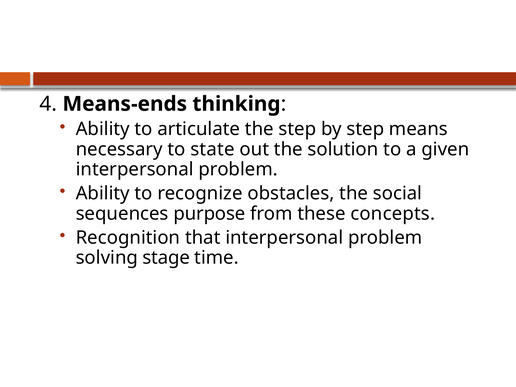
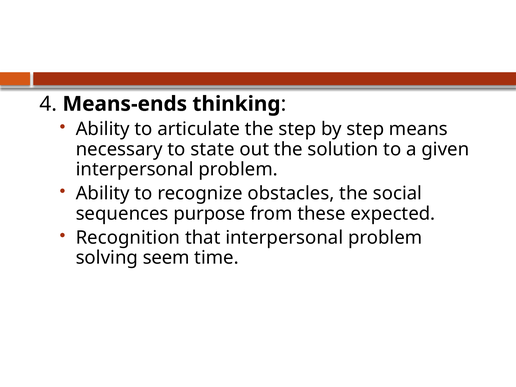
concepts: concepts -> expected
stage: stage -> seem
